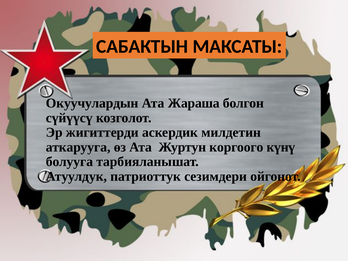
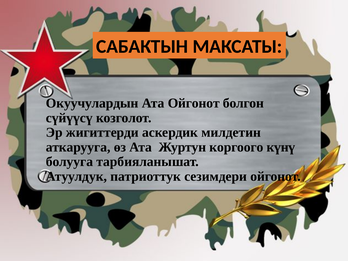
Ата Жараша: Жараша -> Ойгонот
